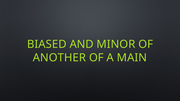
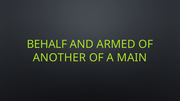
BIASED: BIASED -> BEHALF
MINOR: MINOR -> ARMED
